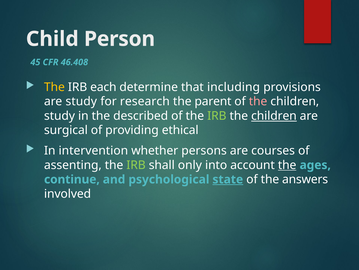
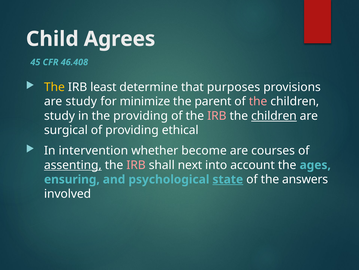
Person: Person -> Agrees
each: each -> least
including: including -> purposes
research: research -> minimize
the described: described -> providing
IRB at (217, 116) colour: light green -> pink
persons: persons -> become
assenting underline: none -> present
IRB at (136, 165) colour: light green -> pink
only: only -> next
the at (287, 165) underline: present -> none
continue: continue -> ensuring
